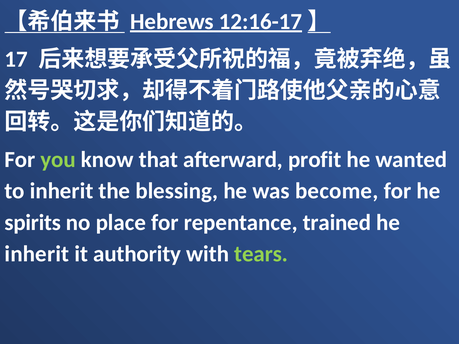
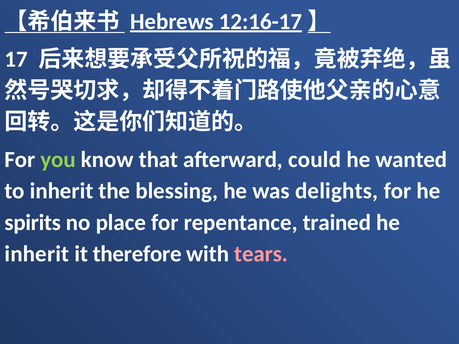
profit: profit -> could
become: become -> delights
authority: authority -> therefore
tears colour: light green -> pink
